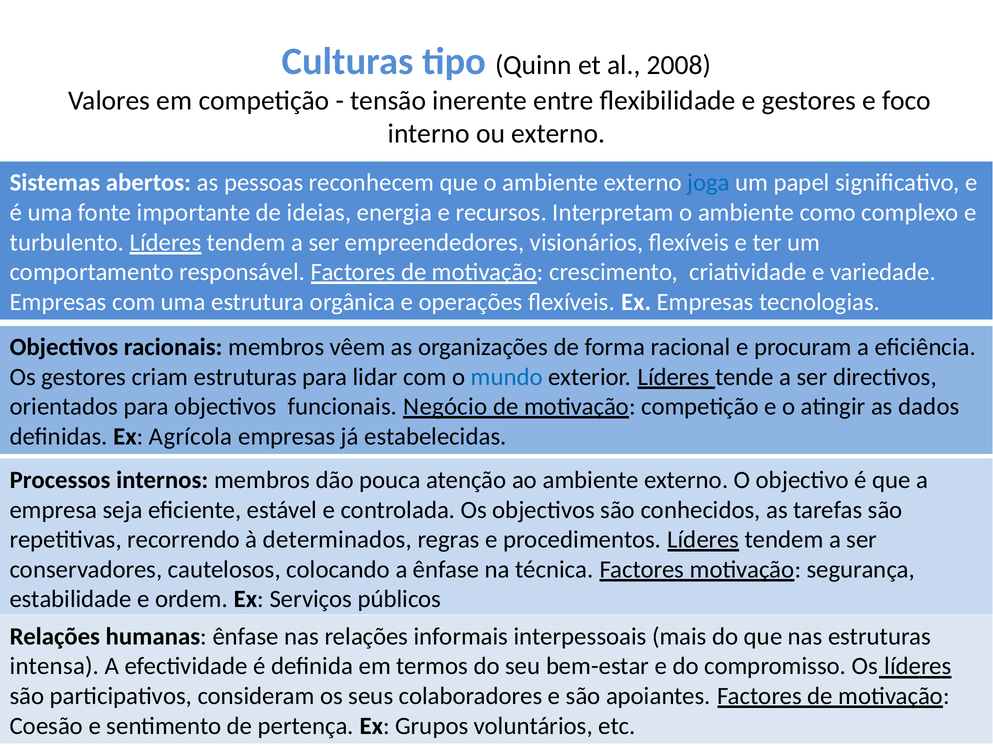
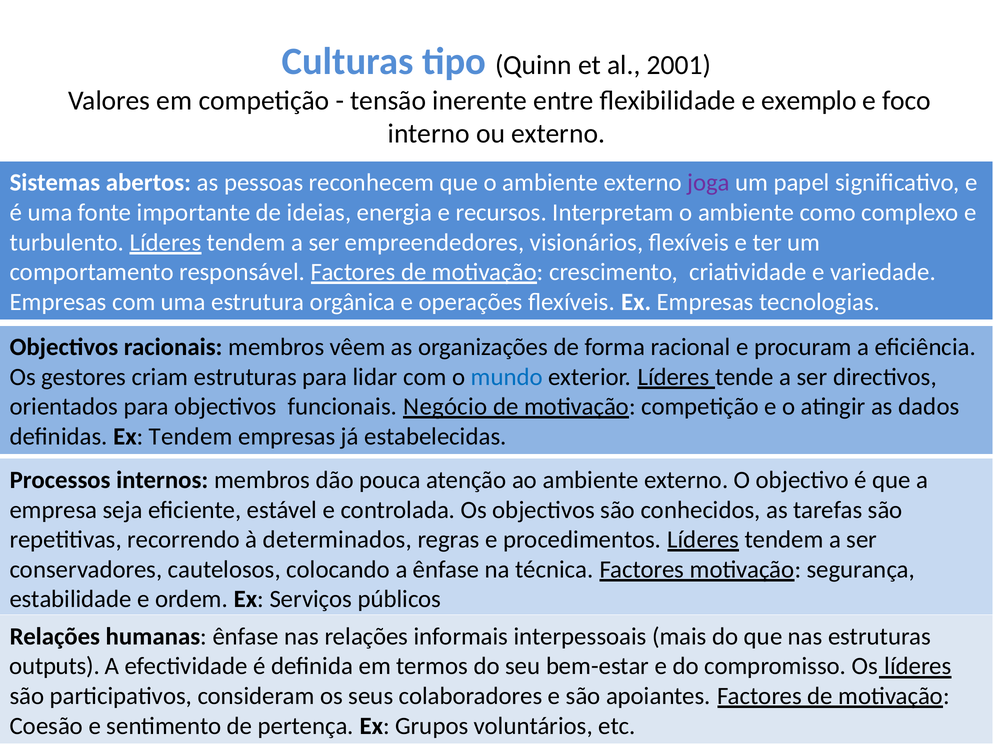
2008: 2008 -> 2001
e gestores: gestores -> exemplo
joga colour: blue -> purple
Ex Agrícola: Agrícola -> Tendem
intensa: intensa -> outputs
